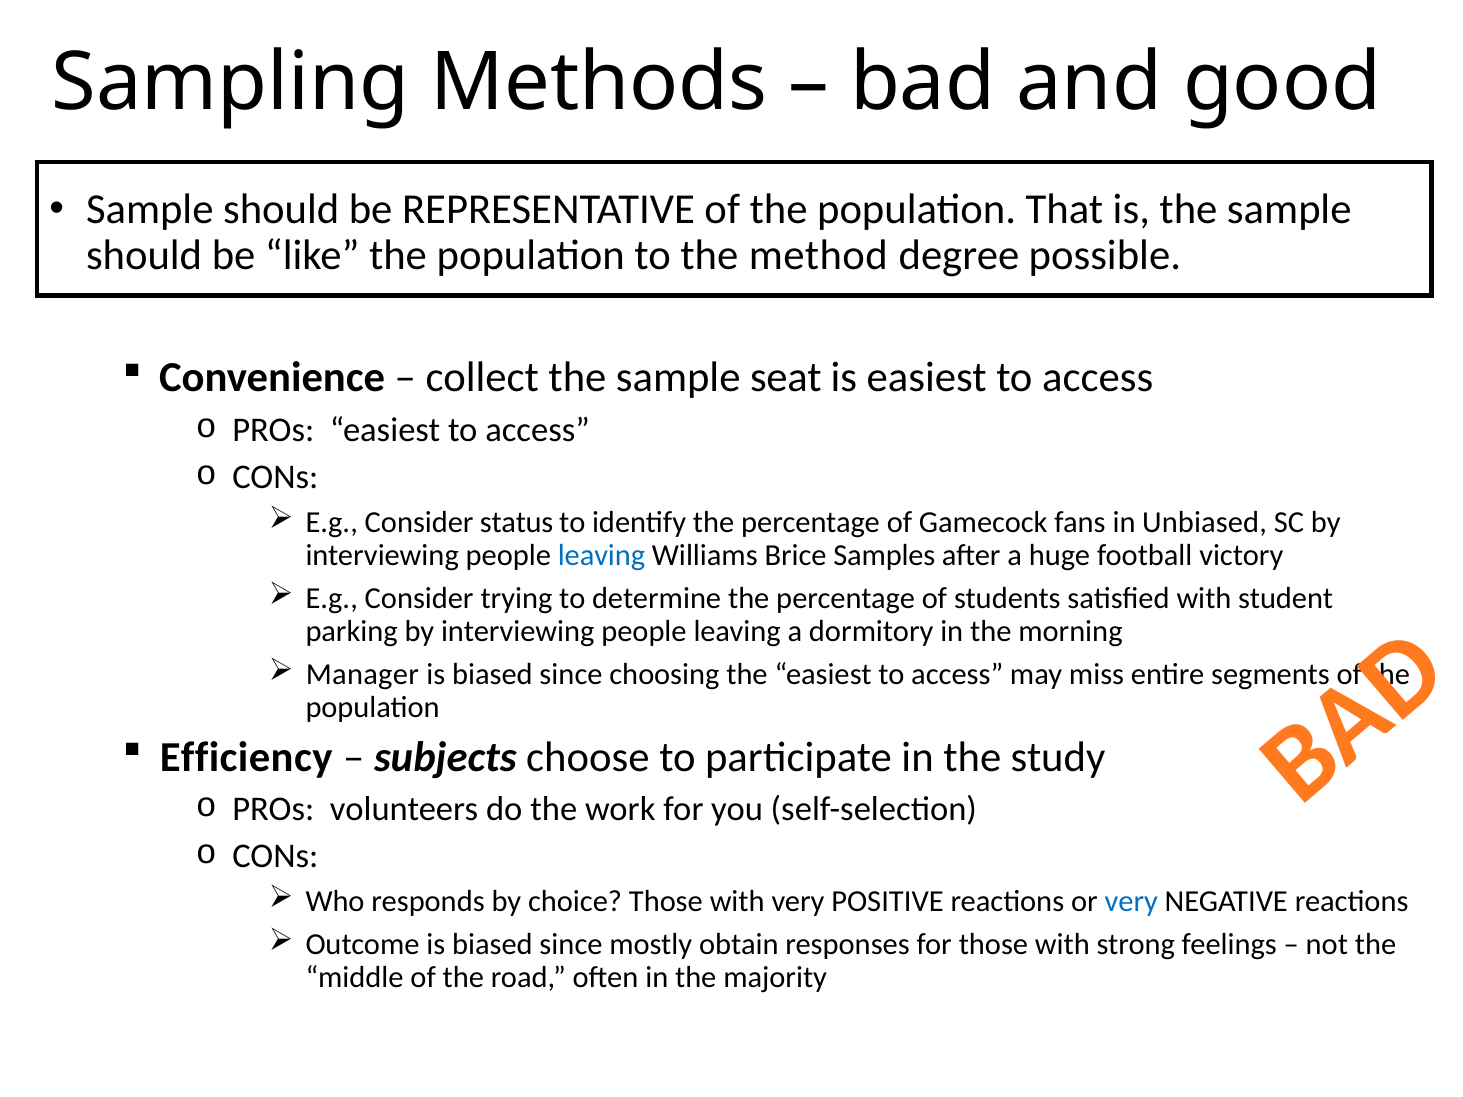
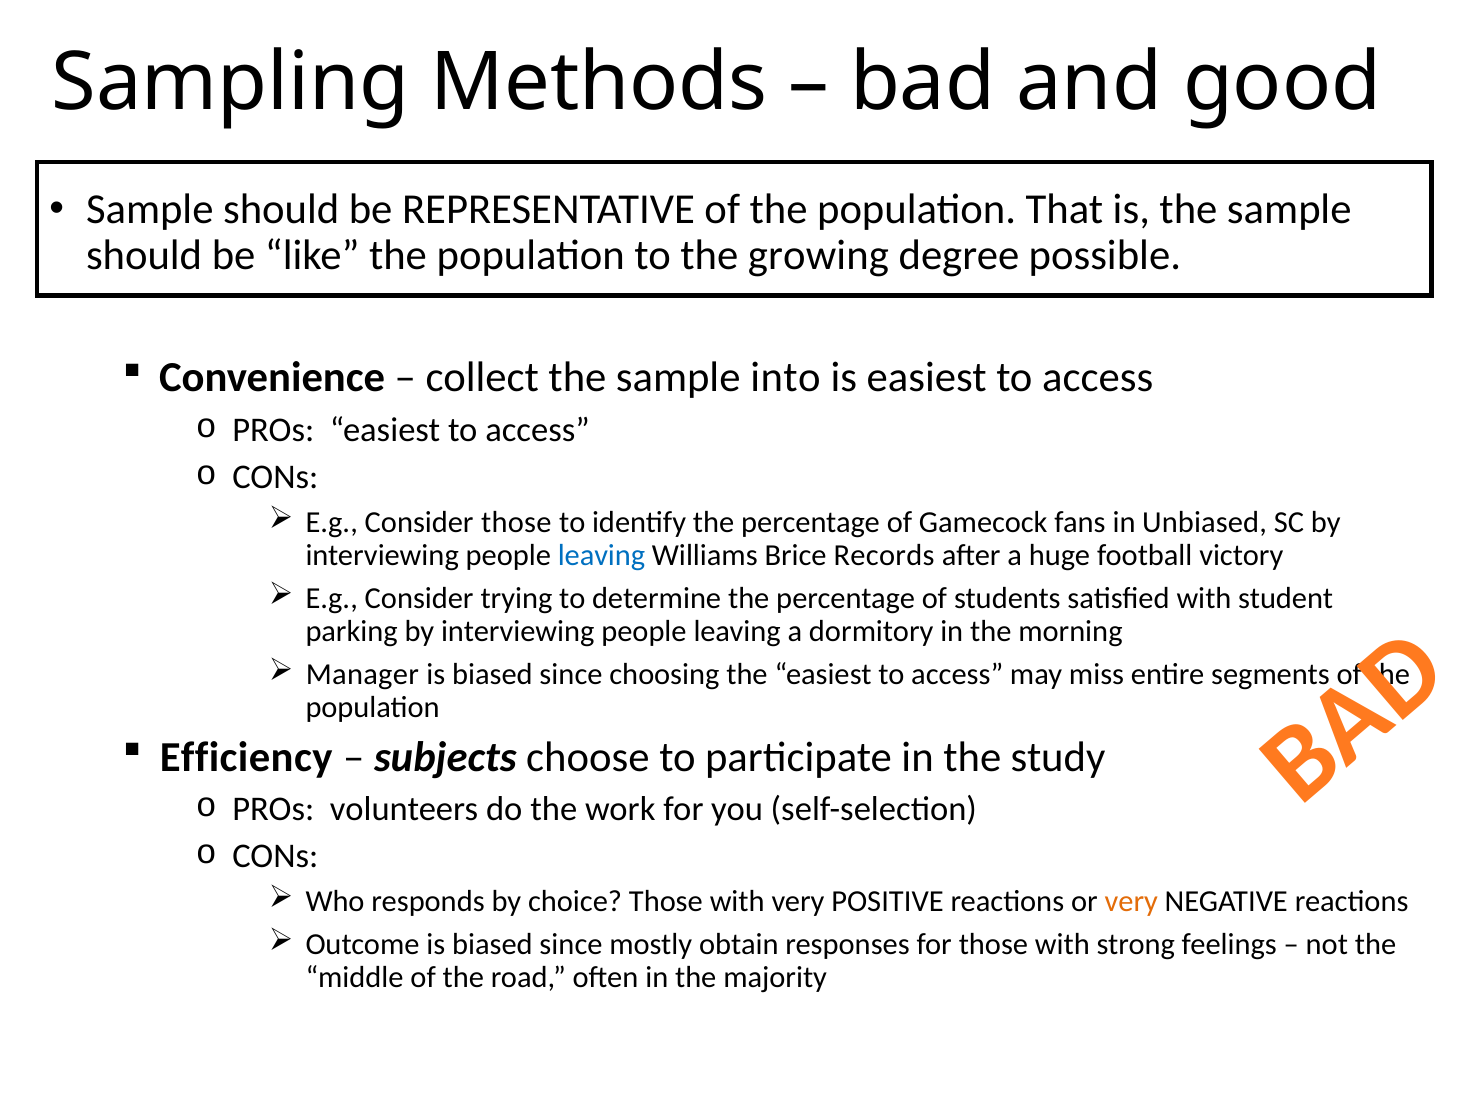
method: method -> growing
seat: seat -> into
Consider status: status -> those
Samples: Samples -> Records
very at (1131, 902) colour: blue -> orange
